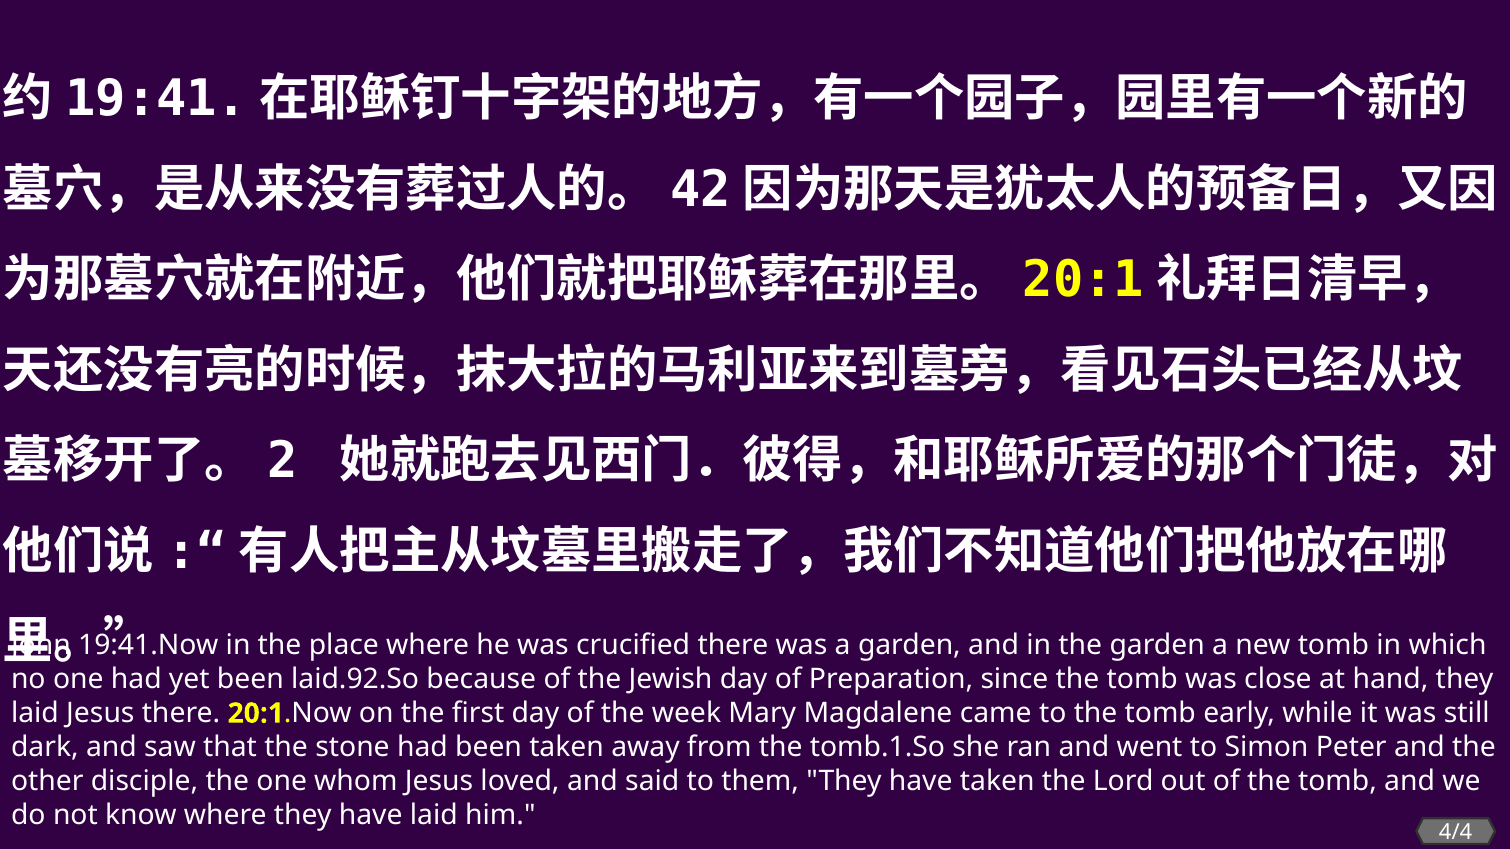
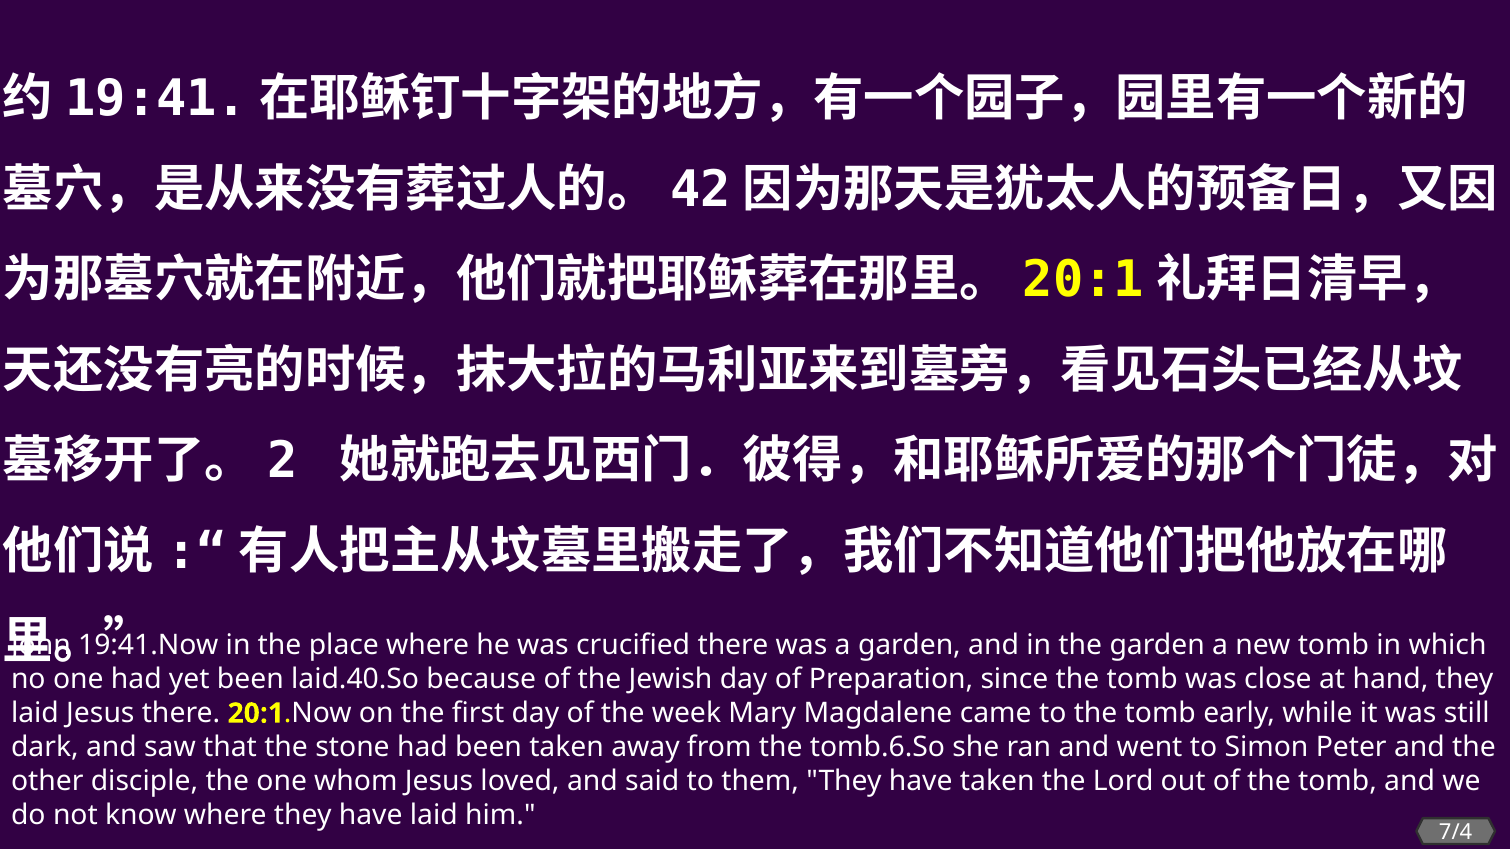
laid.92.So: laid.92.So -> laid.40.So
tomb.1.So: tomb.1.So -> tomb.6.So
4/4: 4/4 -> 7/4
